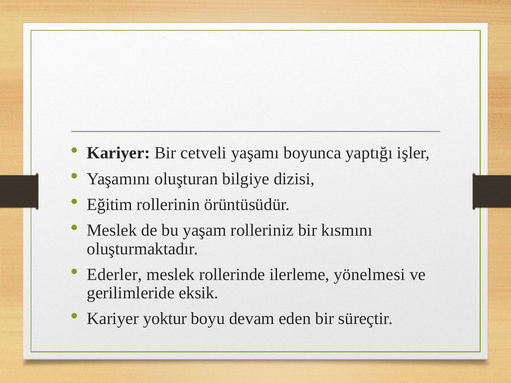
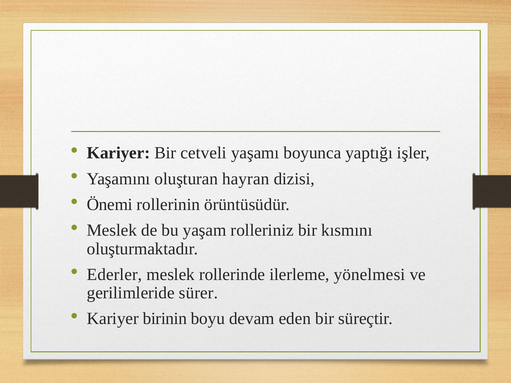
bilgiye: bilgiye -> hayran
Eğitim: Eğitim -> Önemi
eksik: eksik -> sürer
yoktur: yoktur -> birinin
